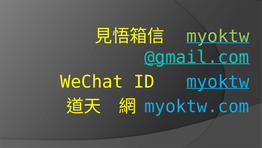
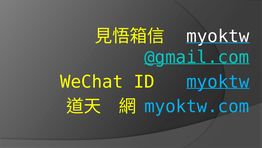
myoktw at (218, 36) colour: light green -> white
